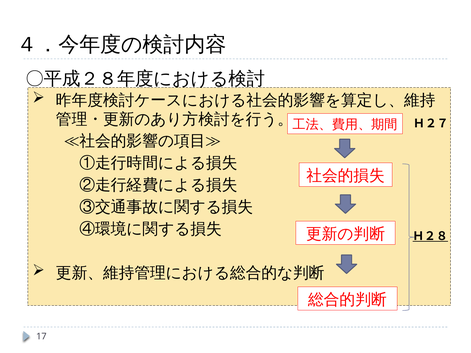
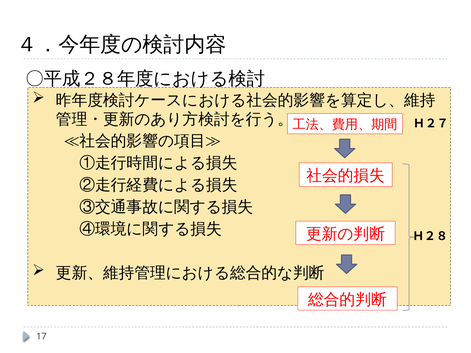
Ｈ２８ underline: present -> none
